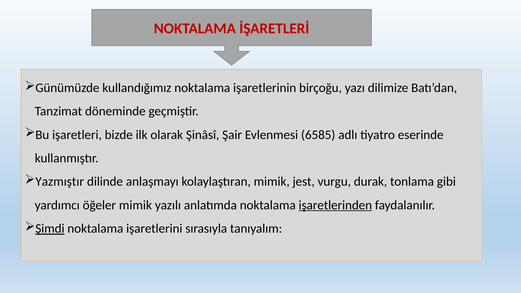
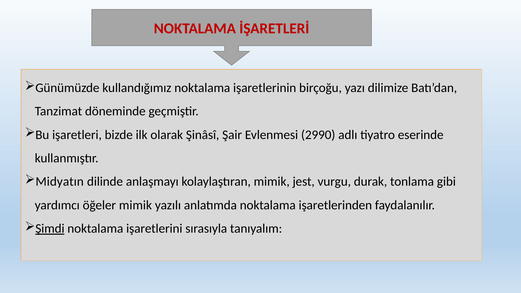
6585: 6585 -> 2990
Yazmıştır: Yazmıştır -> Midyatın
işaretlerinden underline: present -> none
